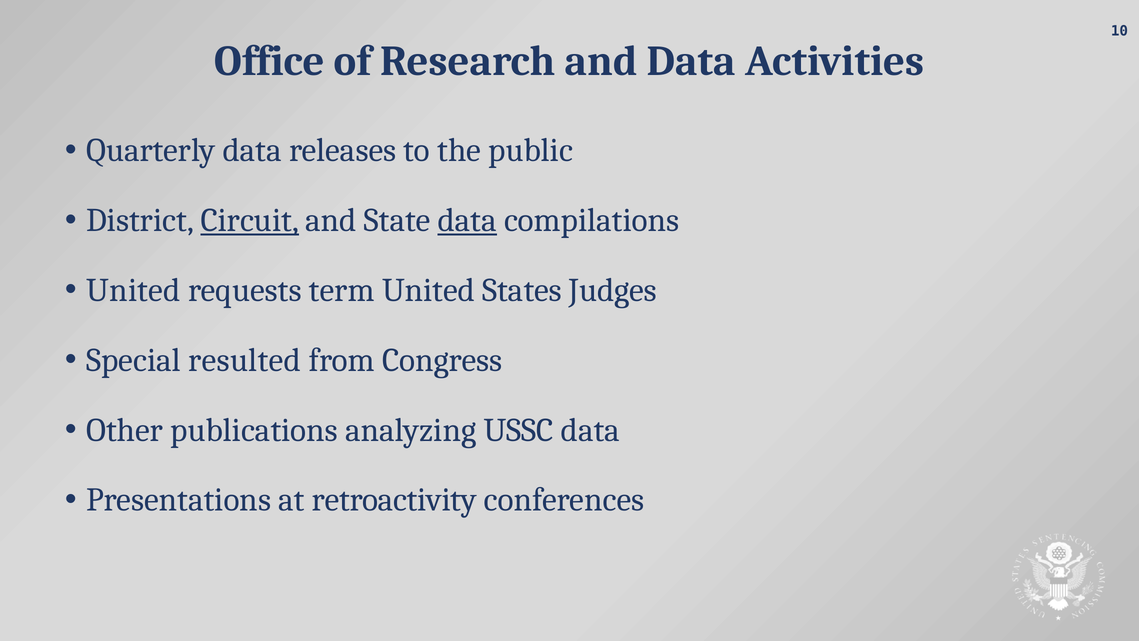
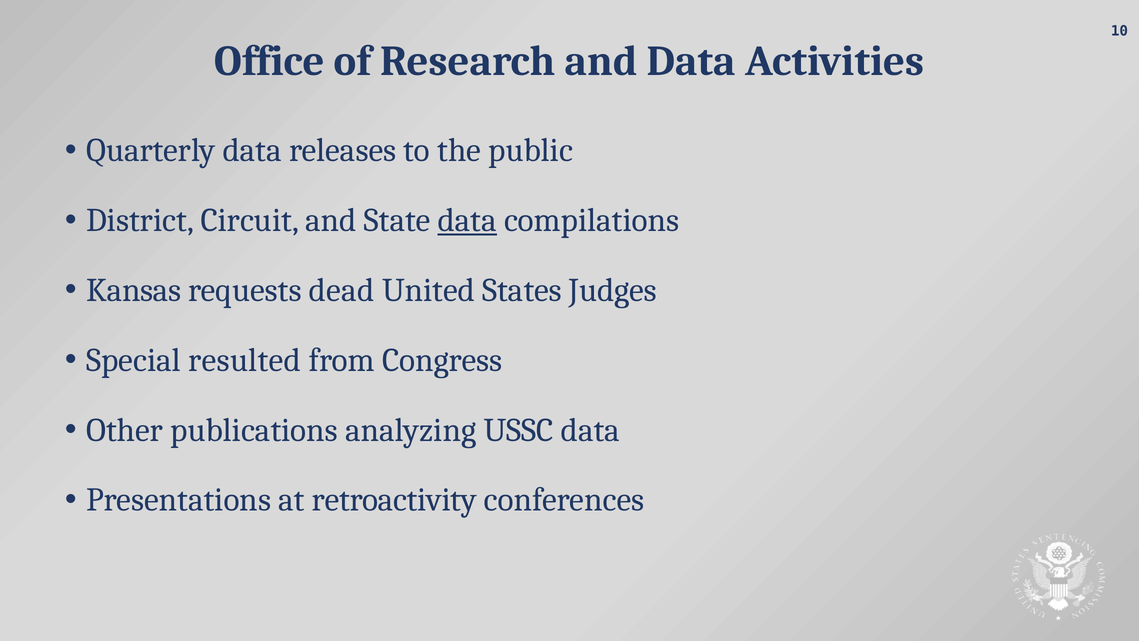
Circuit underline: present -> none
United at (133, 290): United -> Kansas
term: term -> dead
